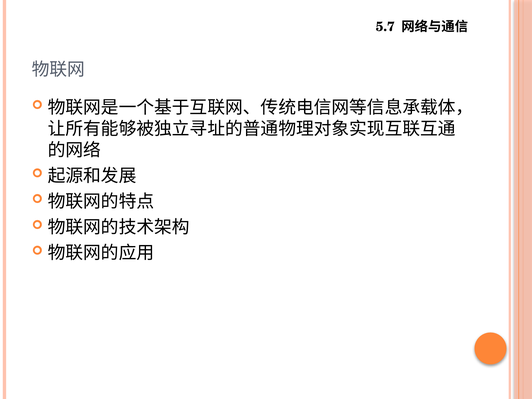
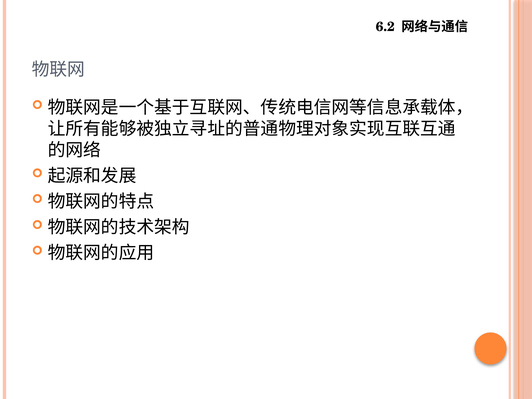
5.7: 5.7 -> 6.2
